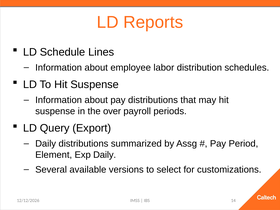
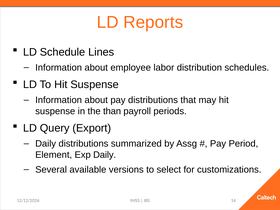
over: over -> than
